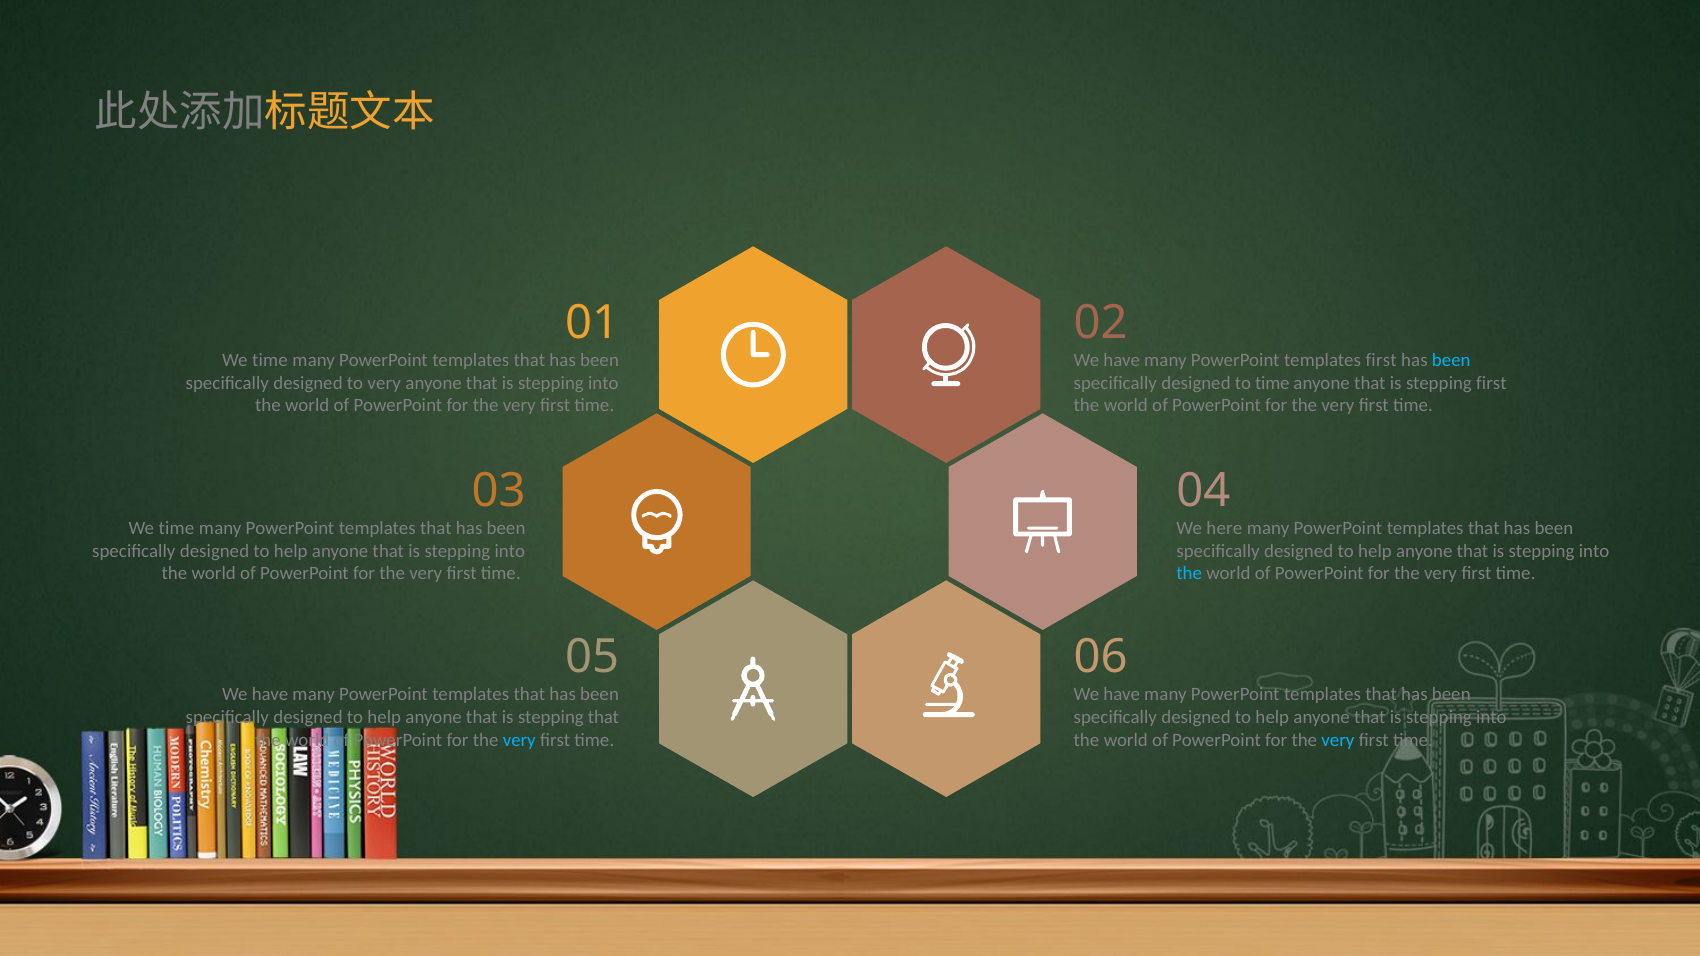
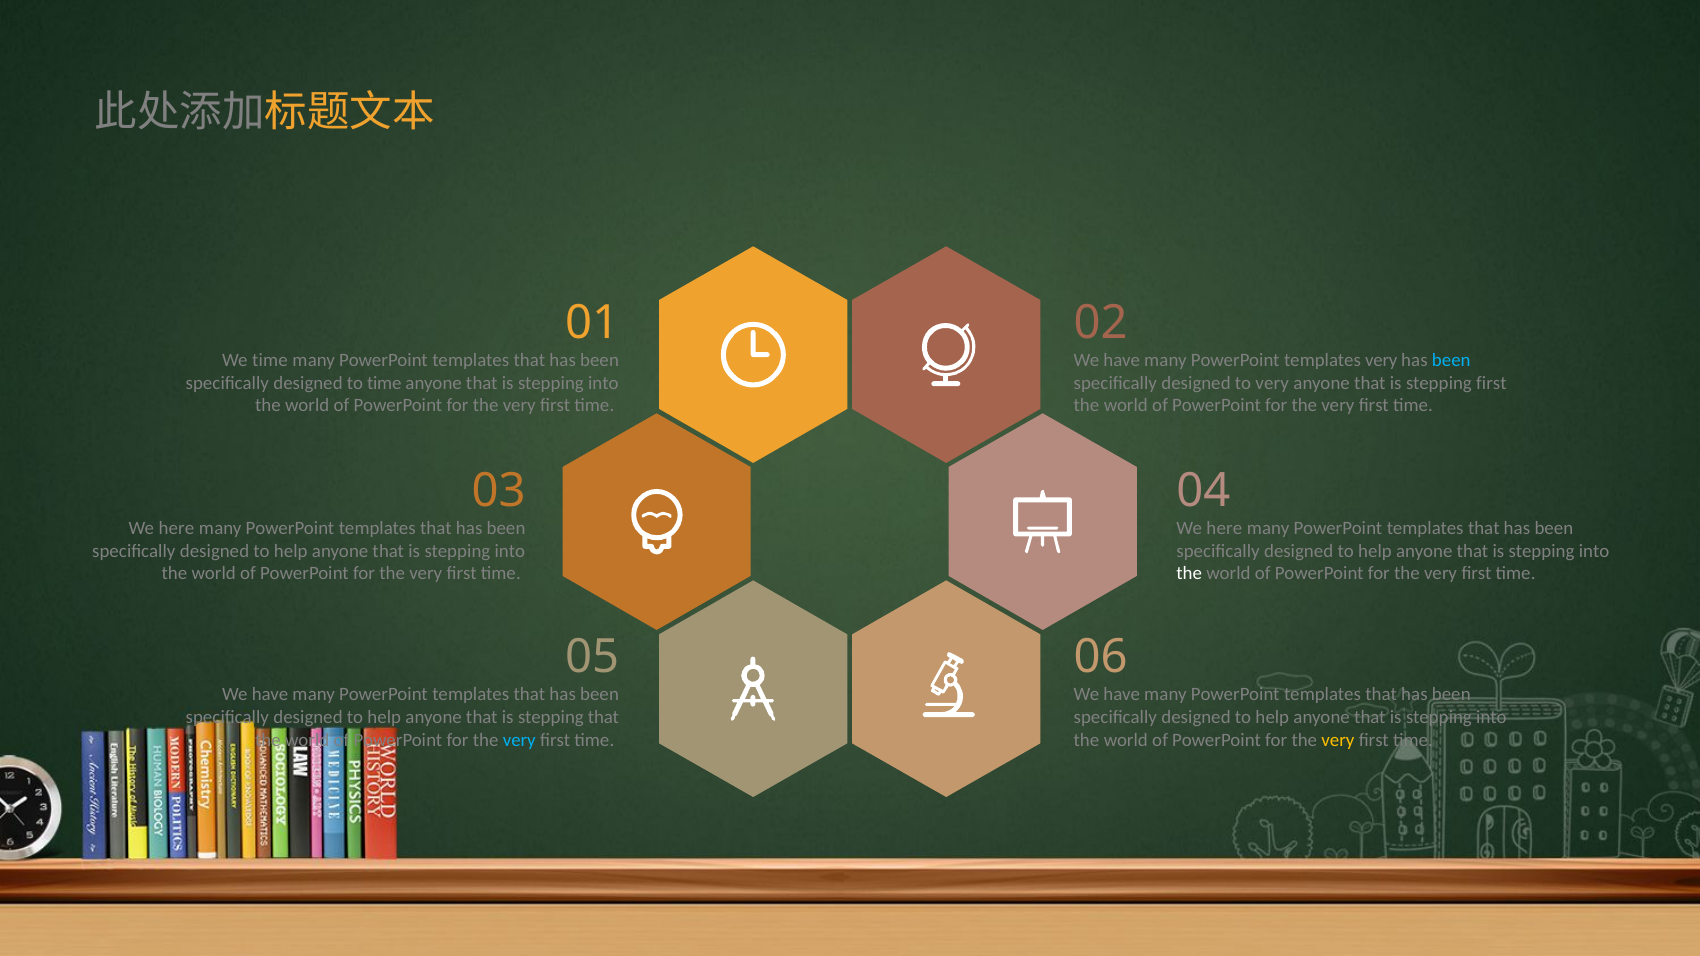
templates first: first -> very
to very: very -> time
to time: time -> very
time at (176, 528): time -> here
the at (1189, 574) colour: light blue -> white
very at (1338, 740) colour: light blue -> yellow
